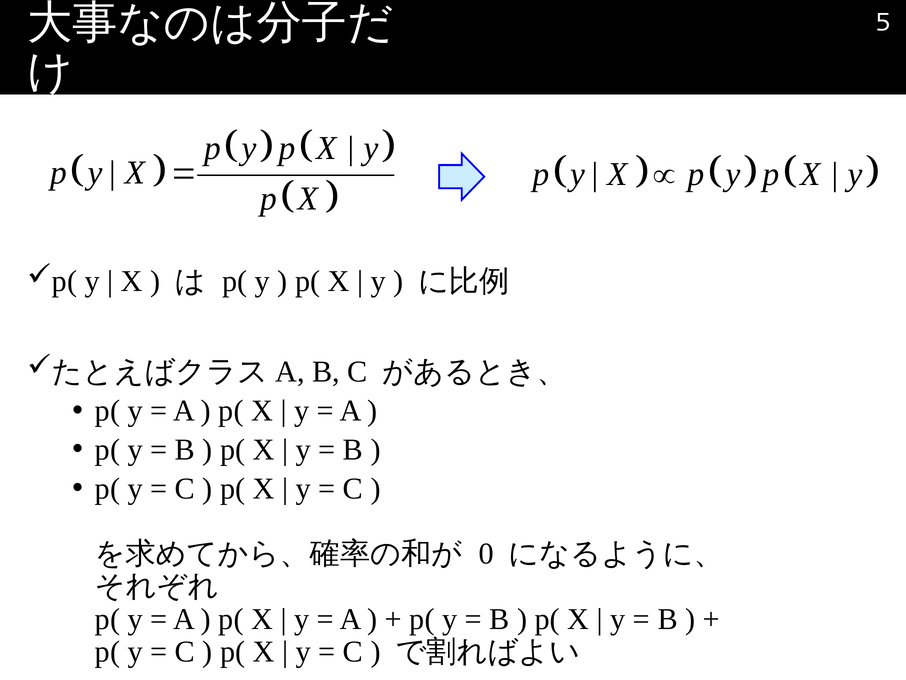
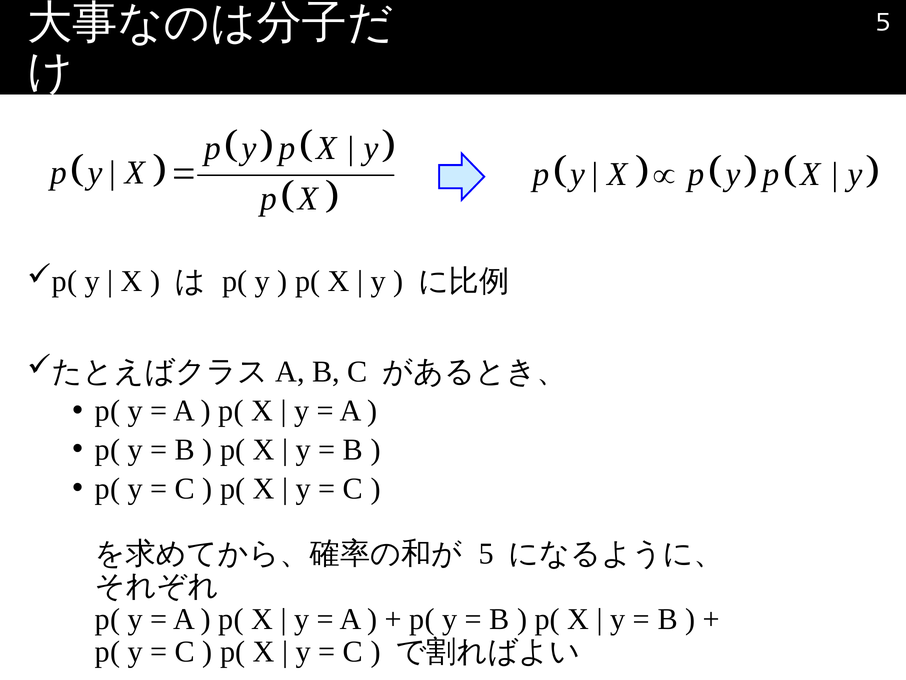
0 at (486, 553): 0 -> 5
